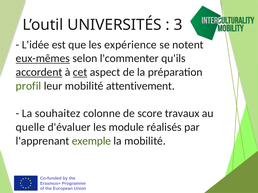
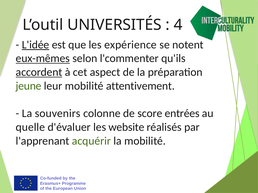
3: 3 -> 4
L'idée underline: none -> present
cet underline: present -> none
profil: profil -> jeune
souhaitez: souhaitez -> souvenirs
travaux: travaux -> entrées
module: module -> website
exemple: exemple -> acquérir
